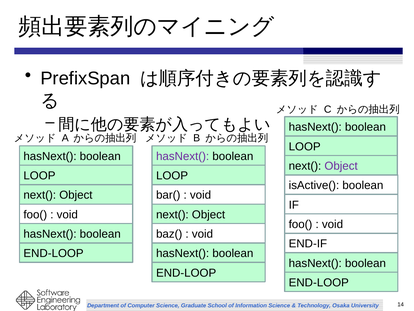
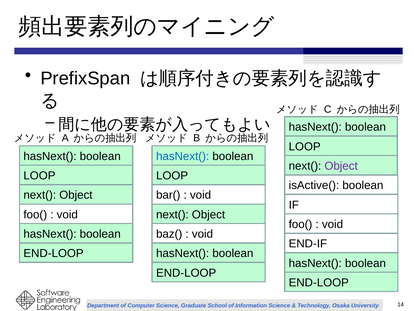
hasNext( at (183, 156) colour: purple -> blue
